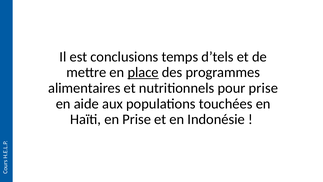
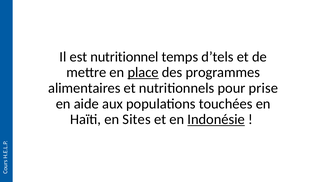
conclusions: conclusions -> nutritionnel
en Prise: Prise -> Sites
Indonésie underline: none -> present
